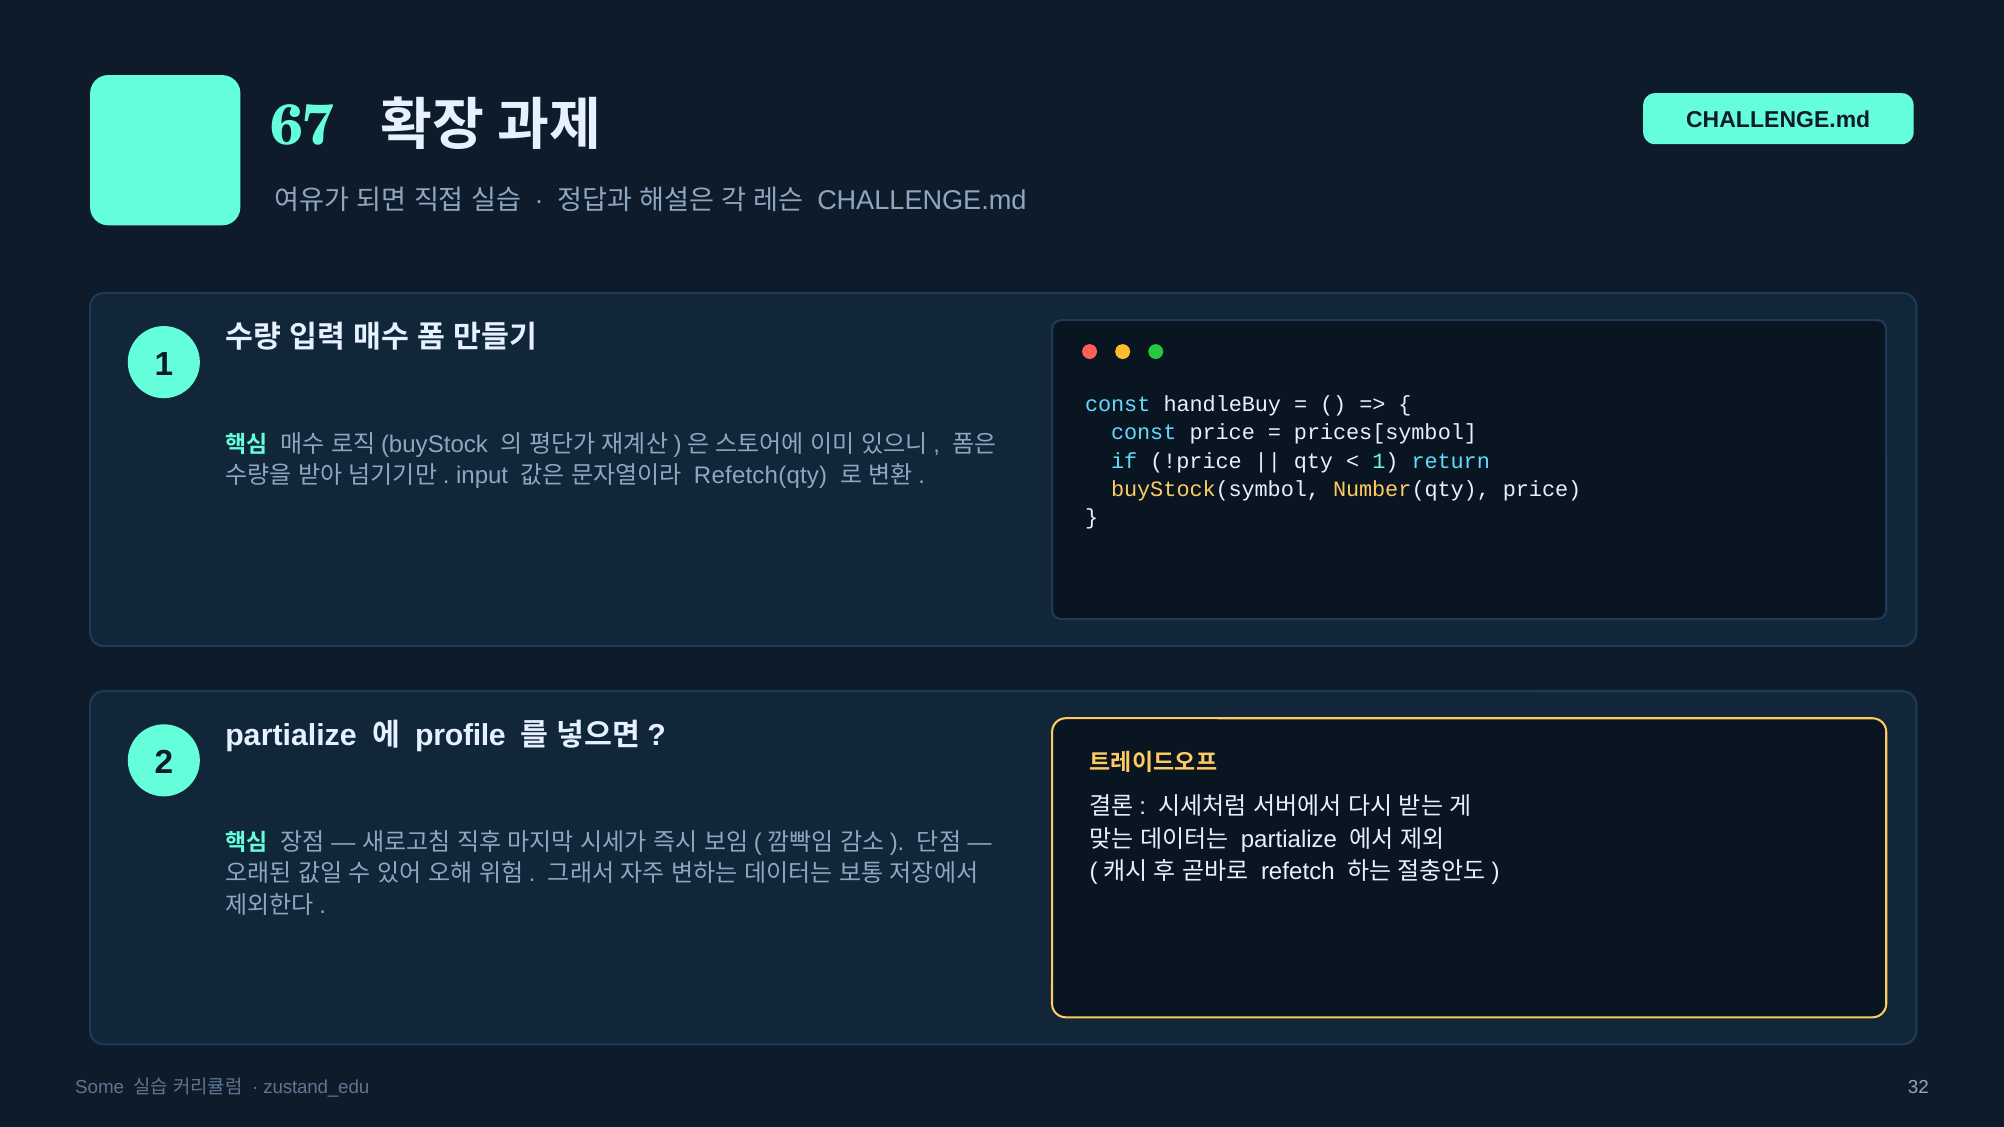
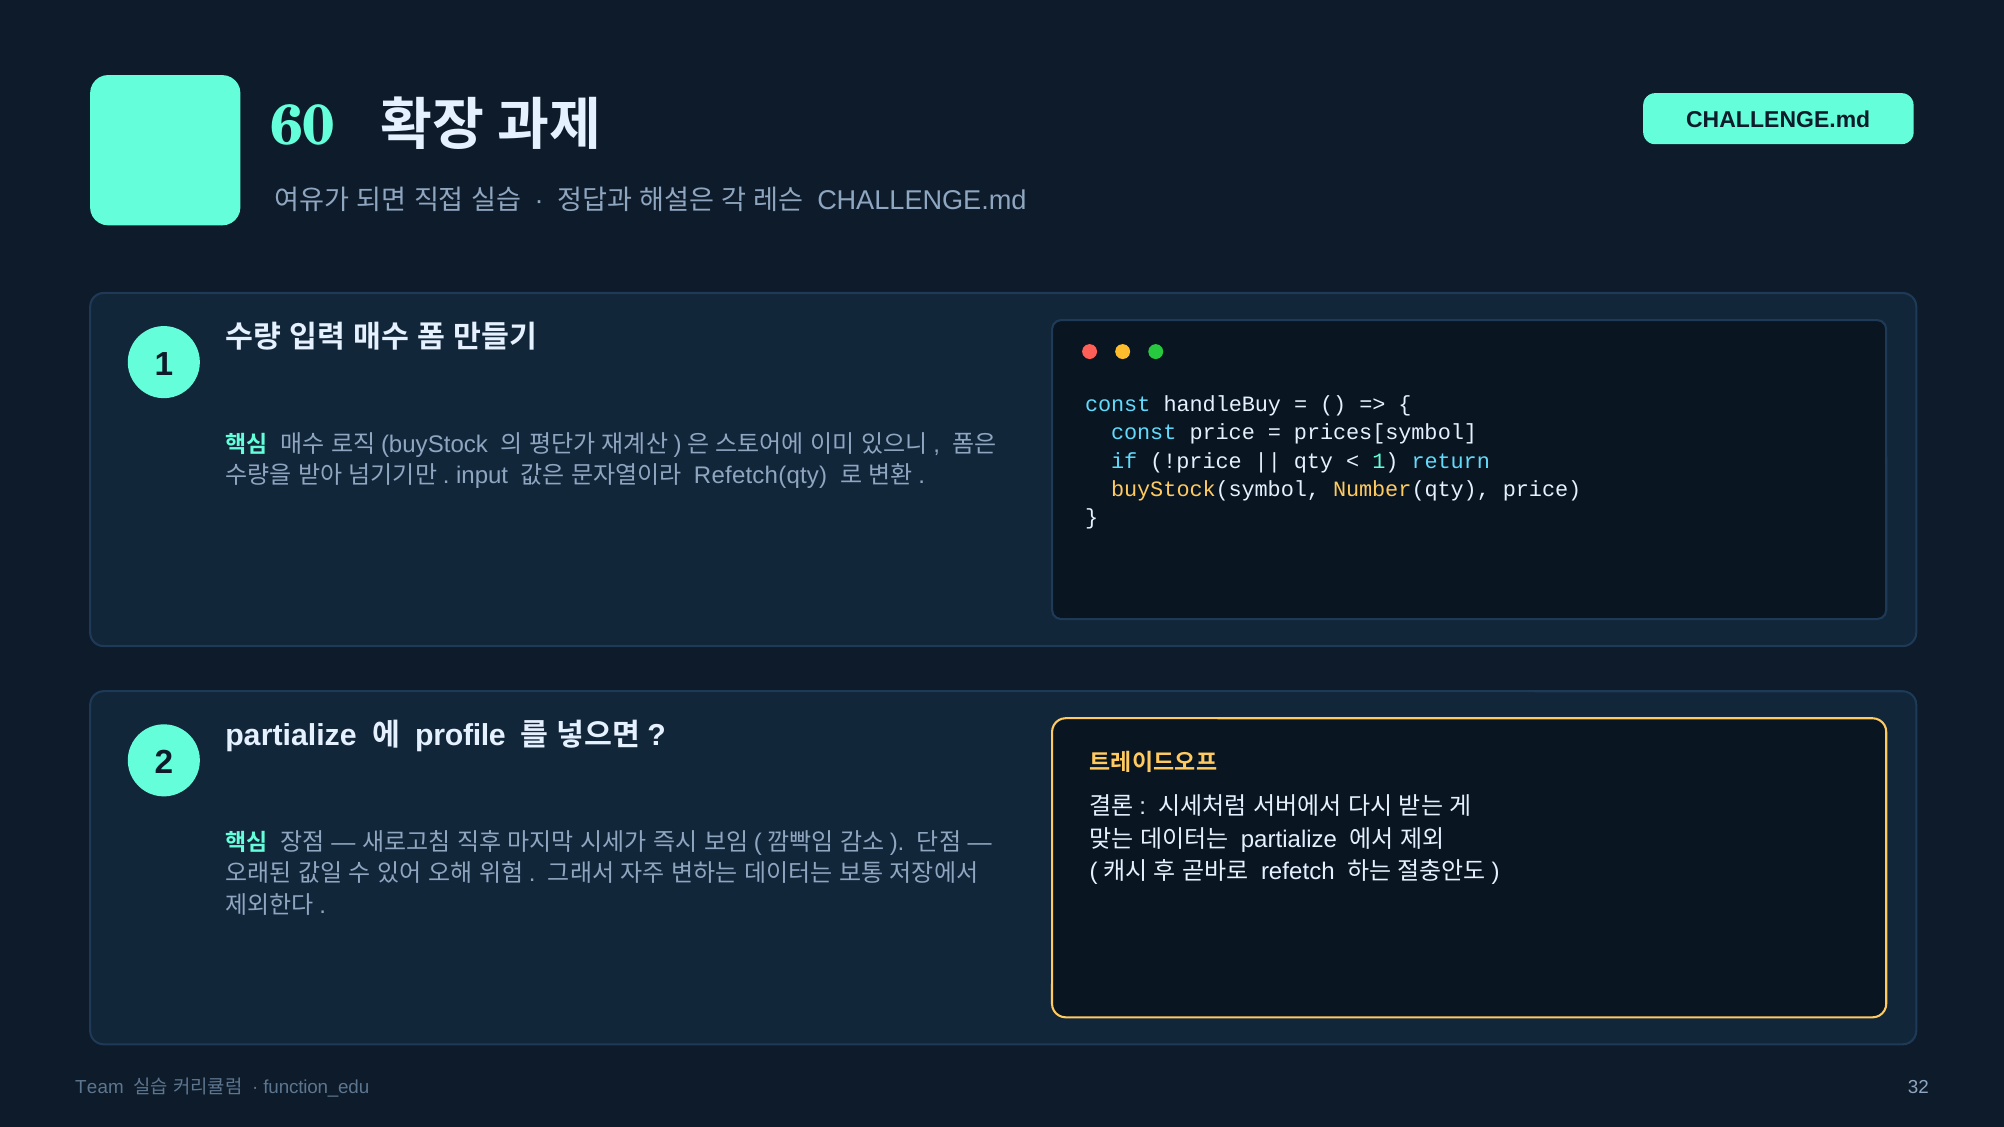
67: 67 -> 60
Some: Some -> Team
zustand_edu: zustand_edu -> function_edu
